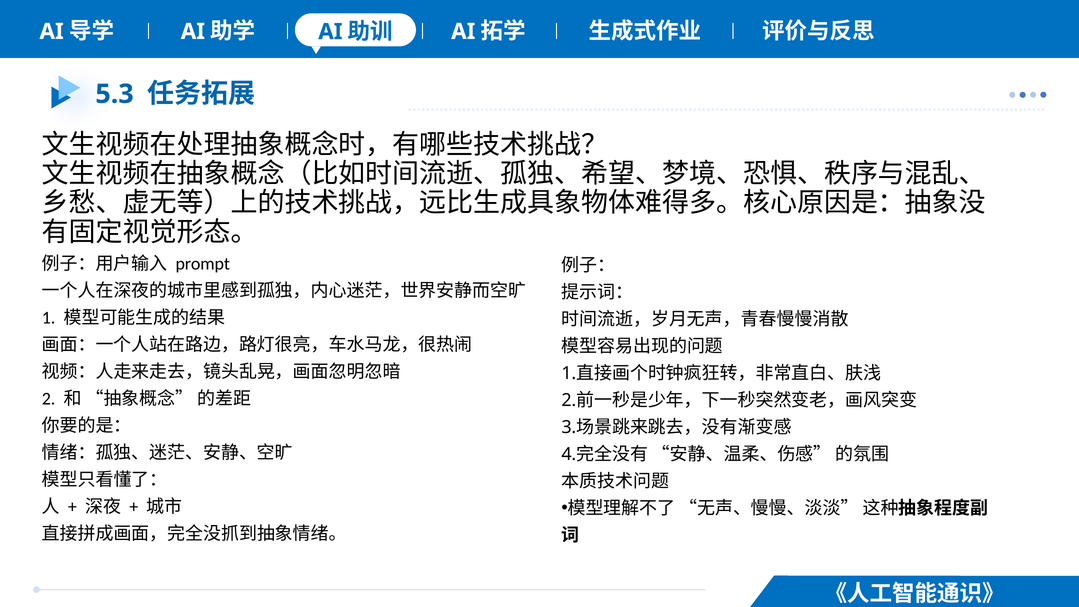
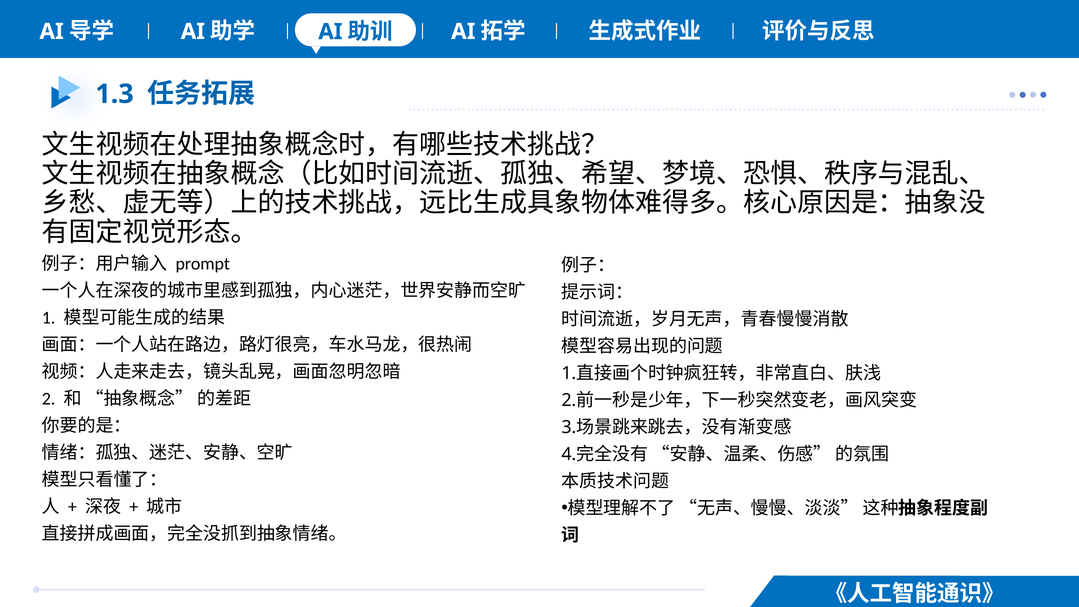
5.3: 5.3 -> 1.3
